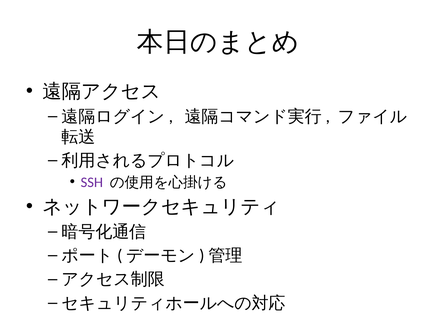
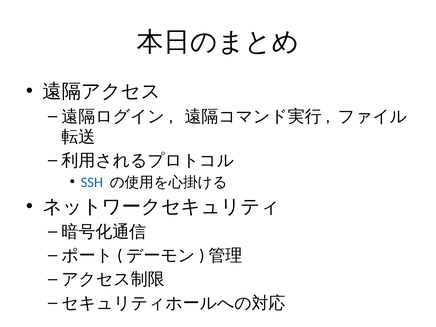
SSH colour: purple -> blue
